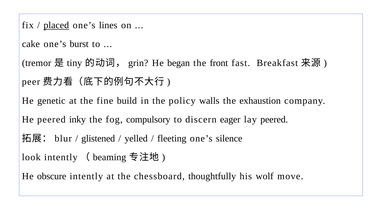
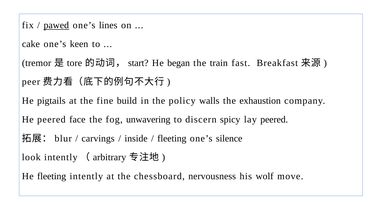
placed: placed -> pawed
burst: burst -> keen
tiny: tiny -> tore
grin: grin -> start
front: front -> train
genetic: genetic -> pigtails
inky: inky -> face
compulsory: compulsory -> unwavering
eager: eager -> spicy
glistened: glistened -> carvings
yelled: yelled -> inside
beaming: beaming -> arbitrary
He obscure: obscure -> fleeting
thoughtfully: thoughtfully -> nervousness
